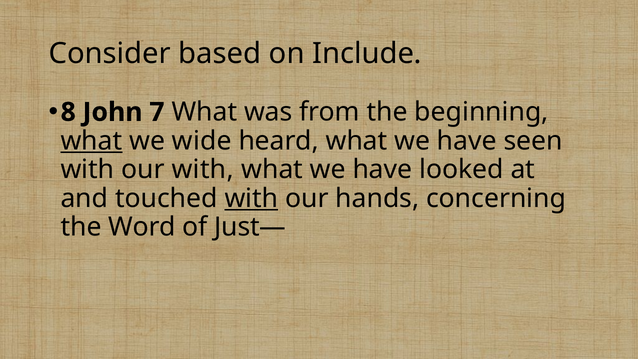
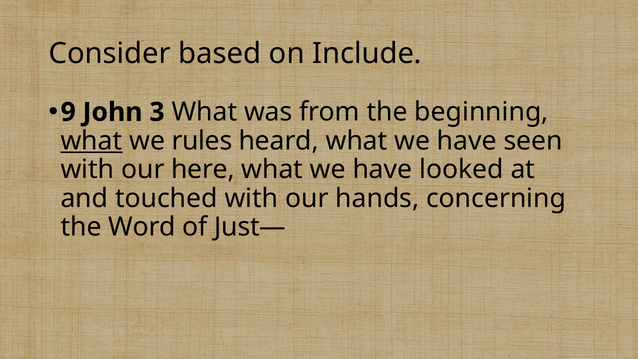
8: 8 -> 9
7: 7 -> 3
wide: wide -> rules
our with: with -> here
with at (251, 198) underline: present -> none
